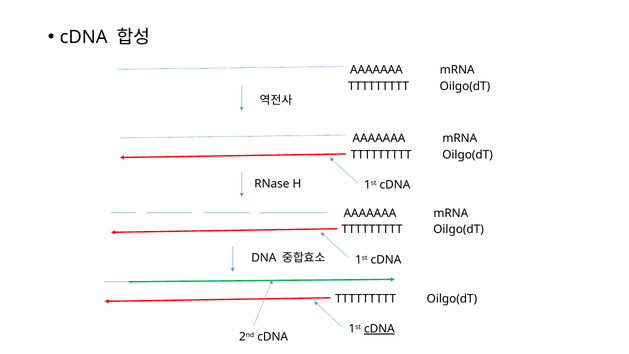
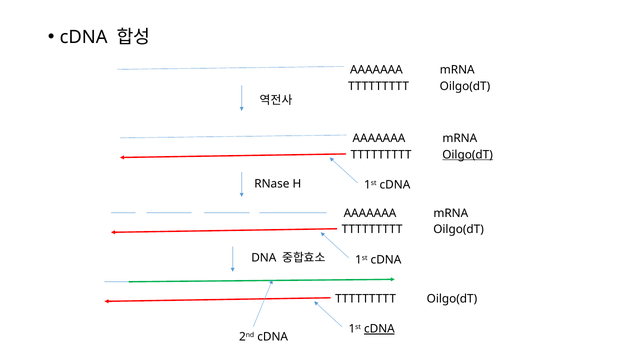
Oilgo(dT at (468, 155) underline: none -> present
